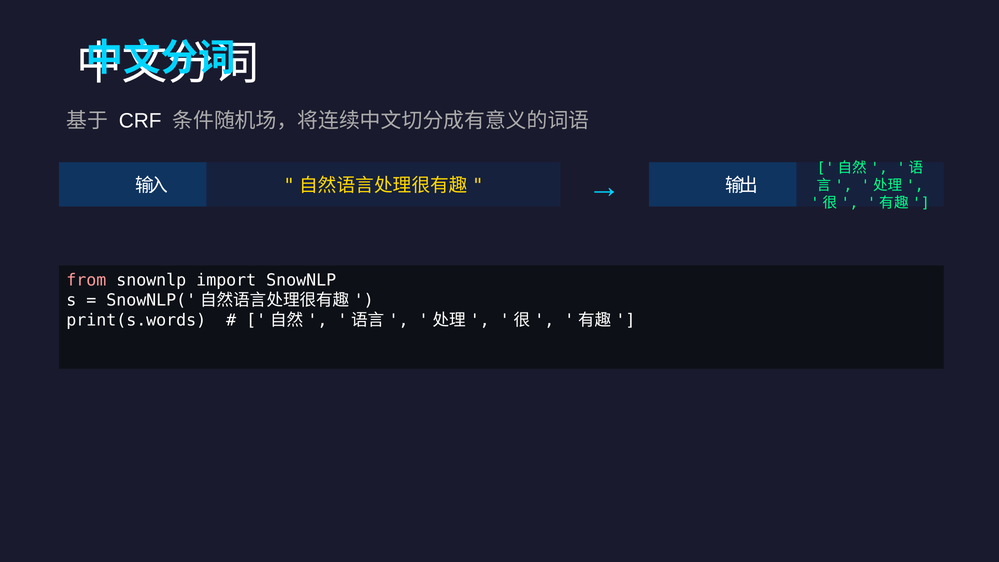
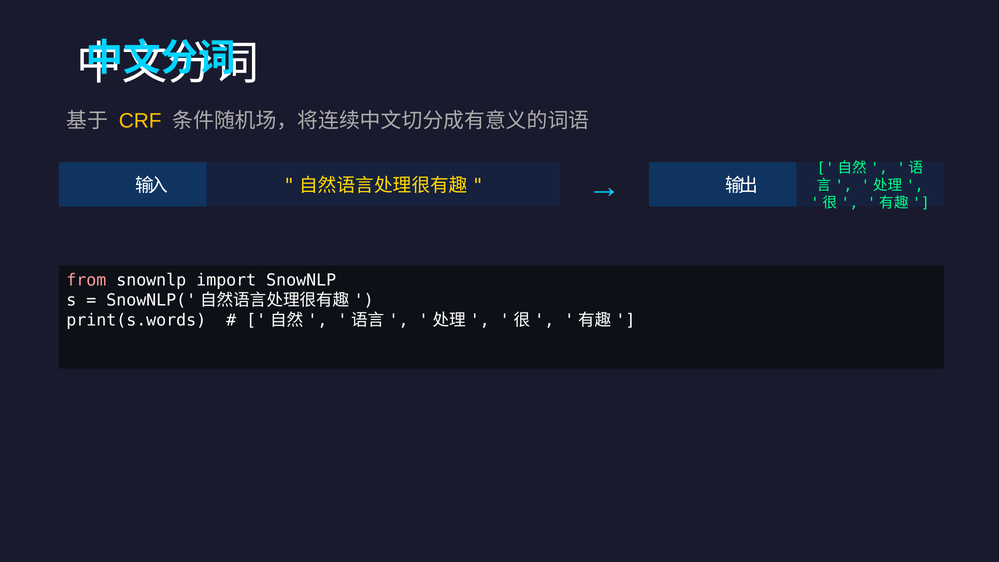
CRF colour: white -> yellow
